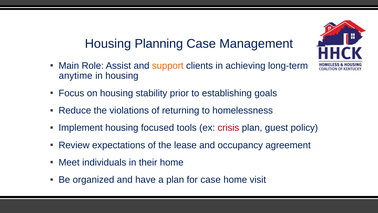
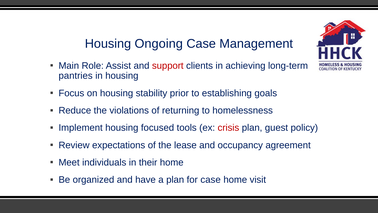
Planning: Planning -> Ongoing
support colour: orange -> red
anytime: anytime -> pantries
